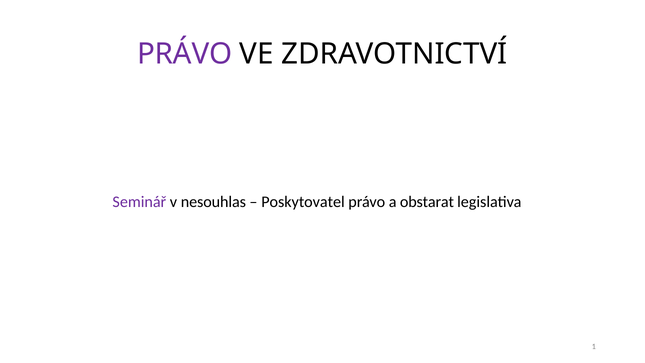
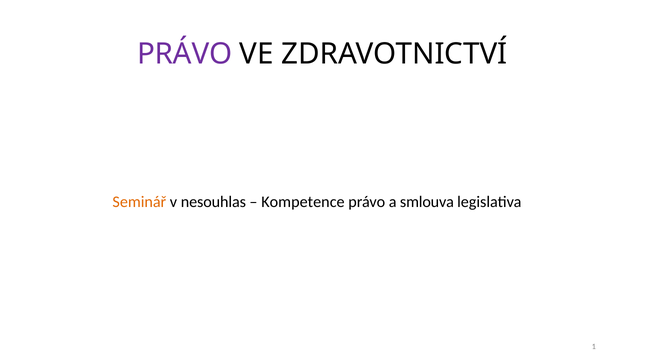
Seminář colour: purple -> orange
Poskytovatel: Poskytovatel -> Kompetence
obstarat: obstarat -> smlouva
